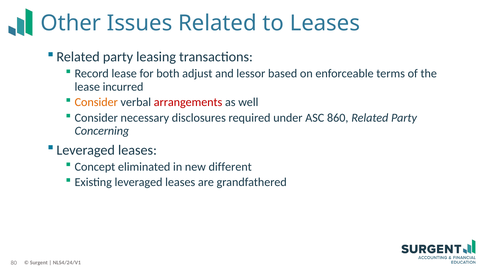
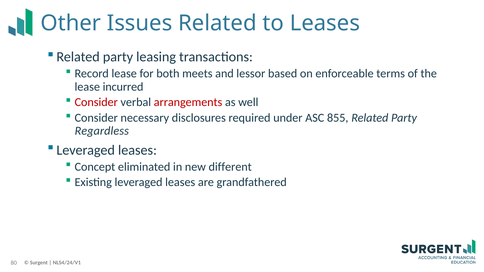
adjust: adjust -> meets
Consider at (96, 102) colour: orange -> red
860: 860 -> 855
Concerning: Concerning -> Regardless
